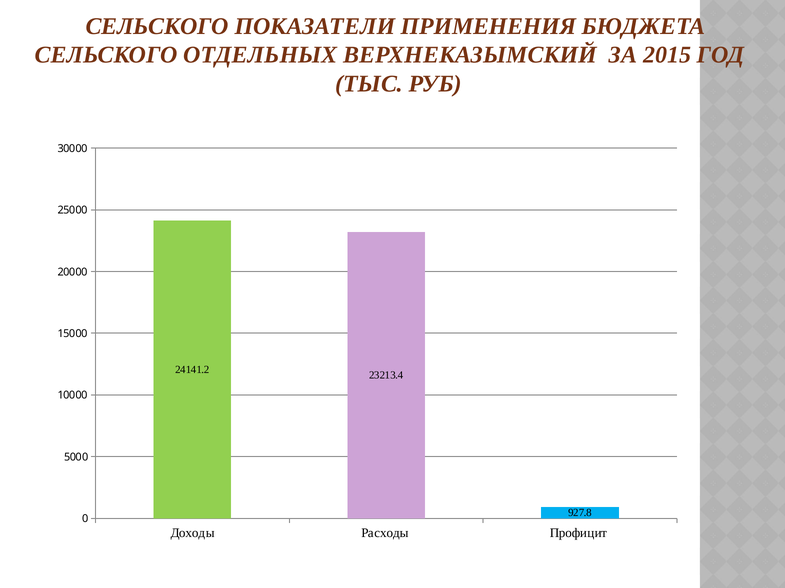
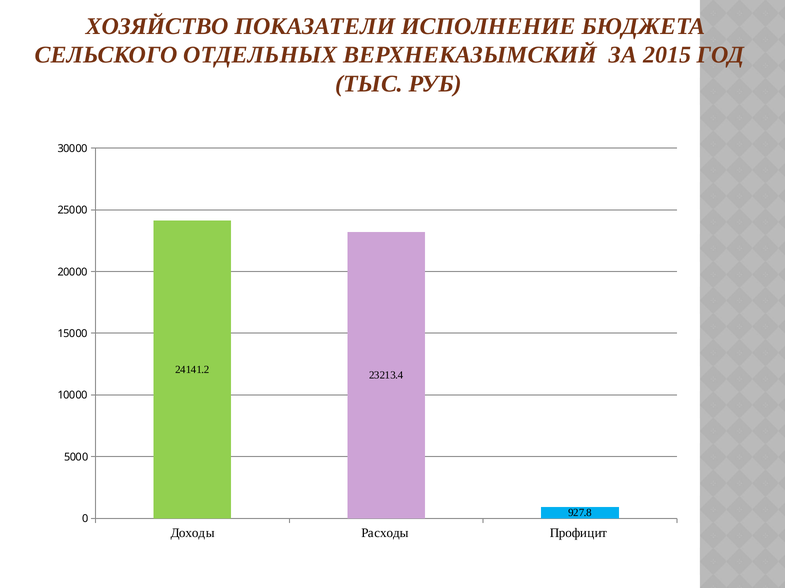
СЕЛЬСКОГО at (157, 26): СЕЛЬСКОГО -> ХОЗЯЙСТВО
ПРИМЕНЕНИЯ: ПРИМЕНЕНИЯ -> ИСПОЛНЕНИЕ
